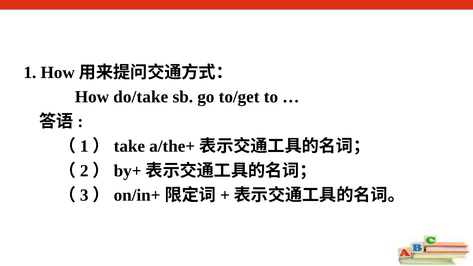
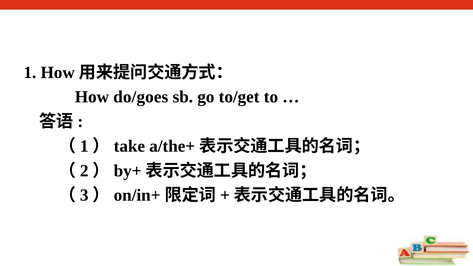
do/take: do/take -> do/goes
